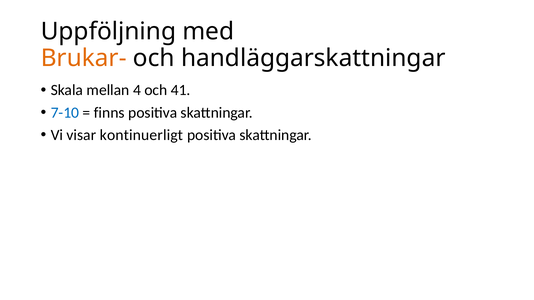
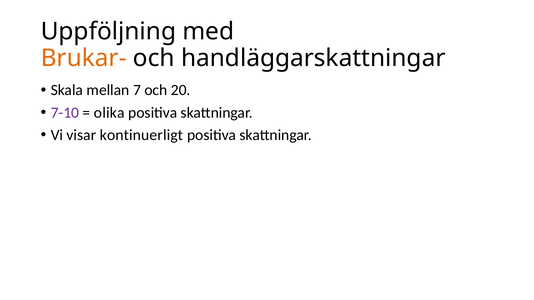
4: 4 -> 7
41: 41 -> 20
7-10 colour: blue -> purple
finns: finns -> olika
